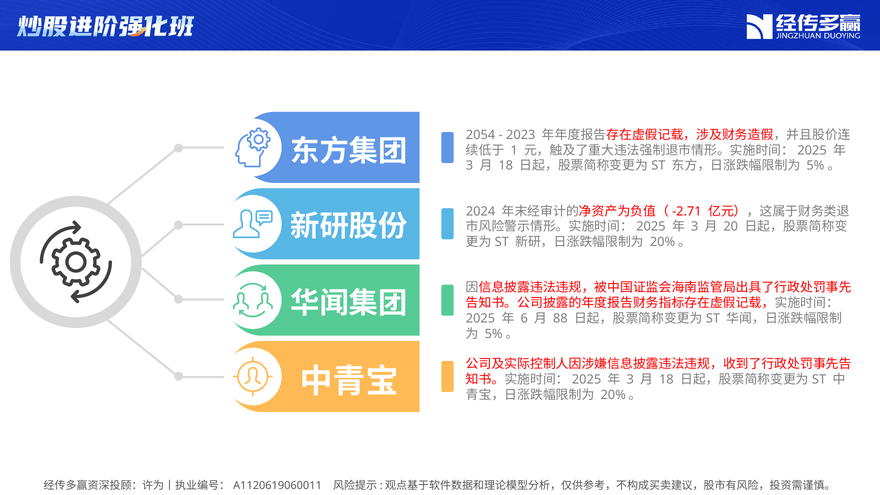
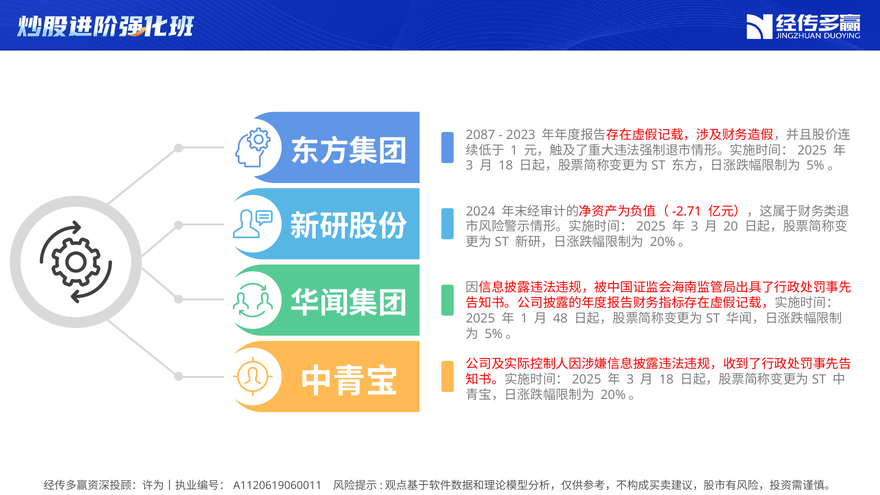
2054: 2054 -> 2087
6 at (524, 318): 6 -> 1
88: 88 -> 48
